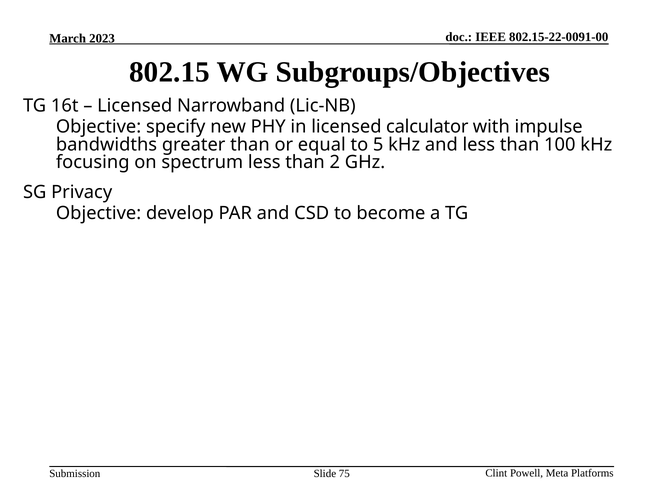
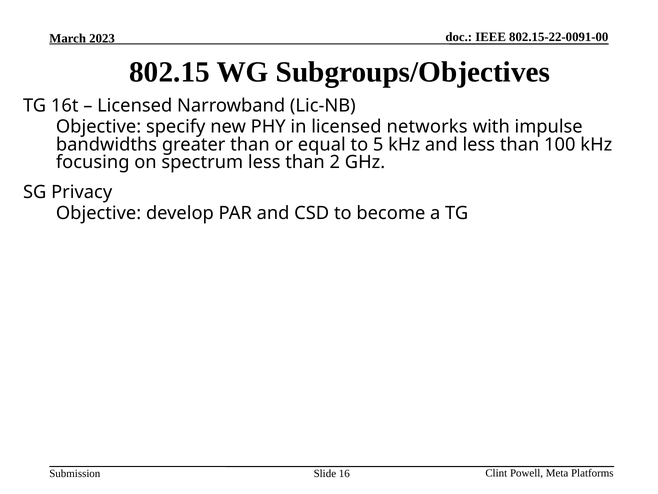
calculator: calculator -> networks
75: 75 -> 16
